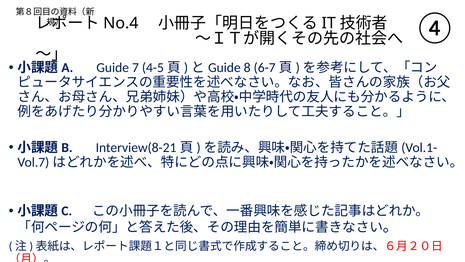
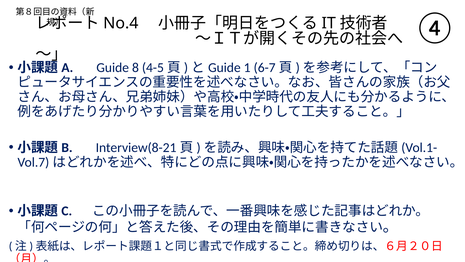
7: 7 -> 8
8: 8 -> 1
